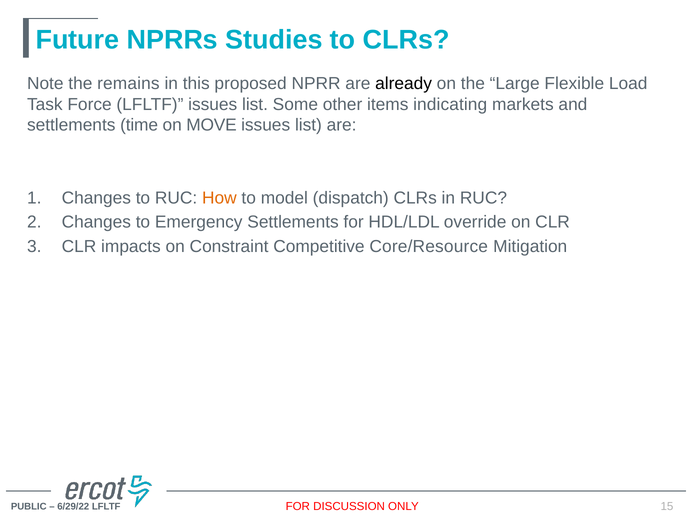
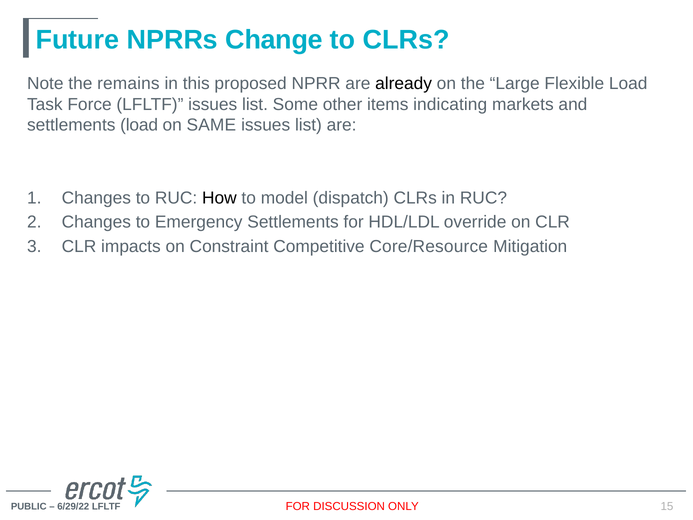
Studies: Studies -> Change
settlements time: time -> load
MOVE: MOVE -> SAME
How colour: orange -> black
